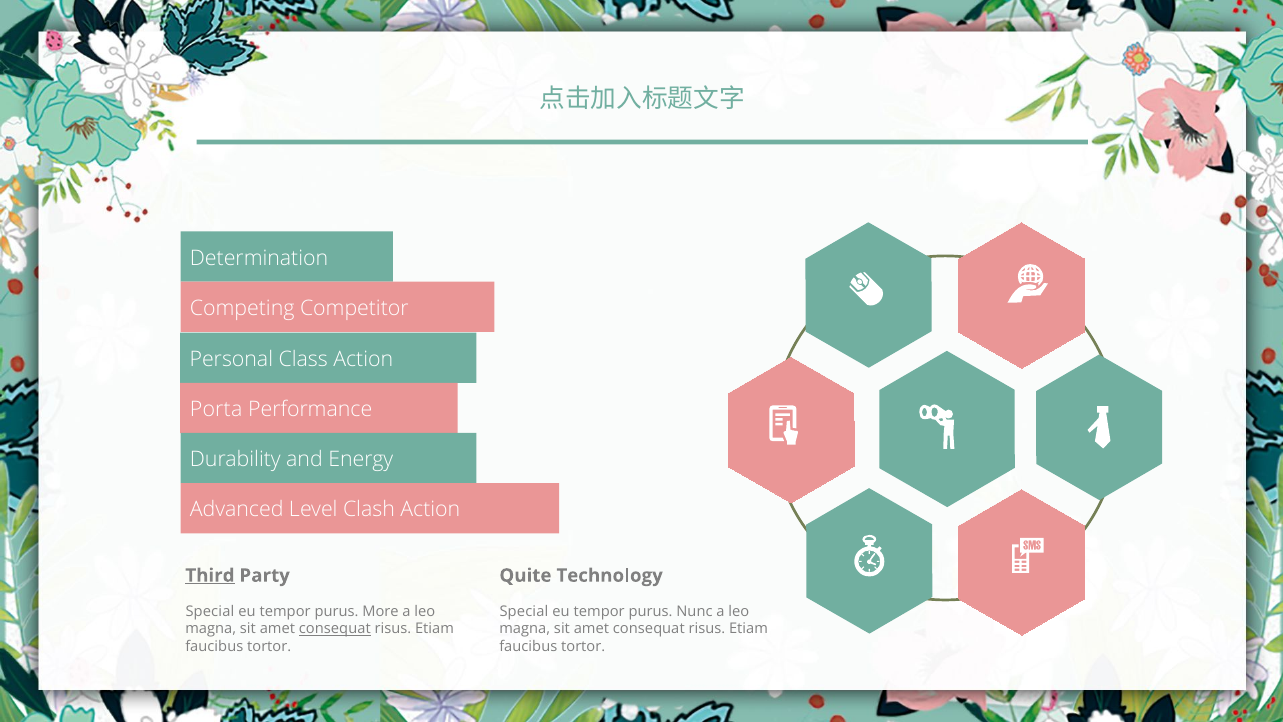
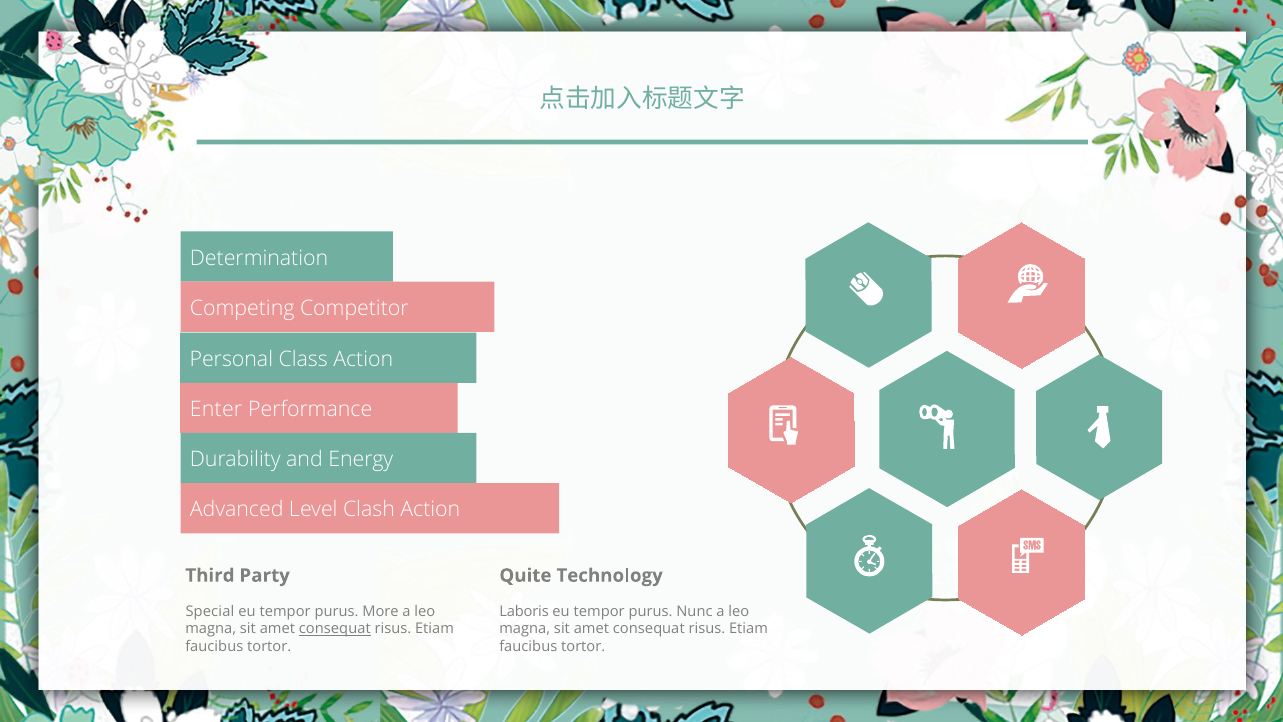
Porta: Porta -> Enter
Third underline: present -> none
Special at (524, 611): Special -> Laboris
